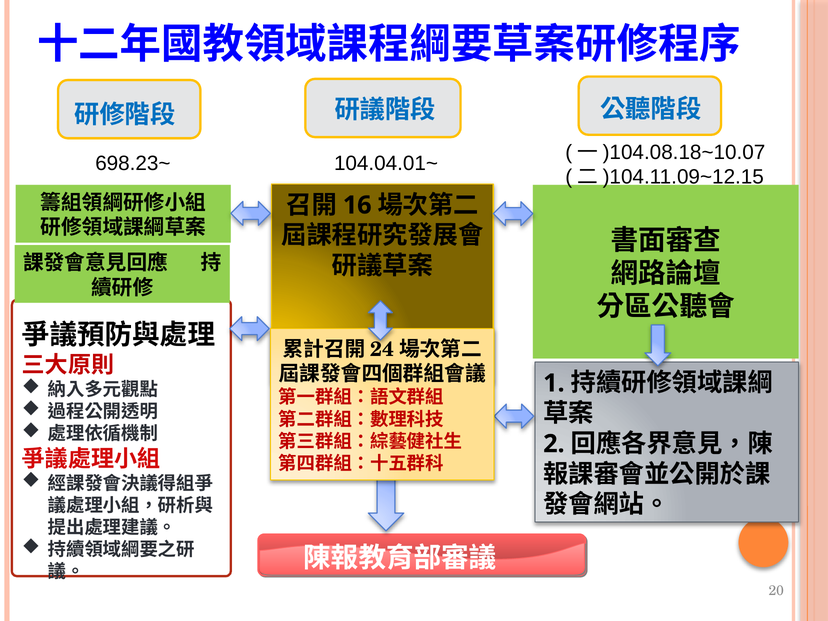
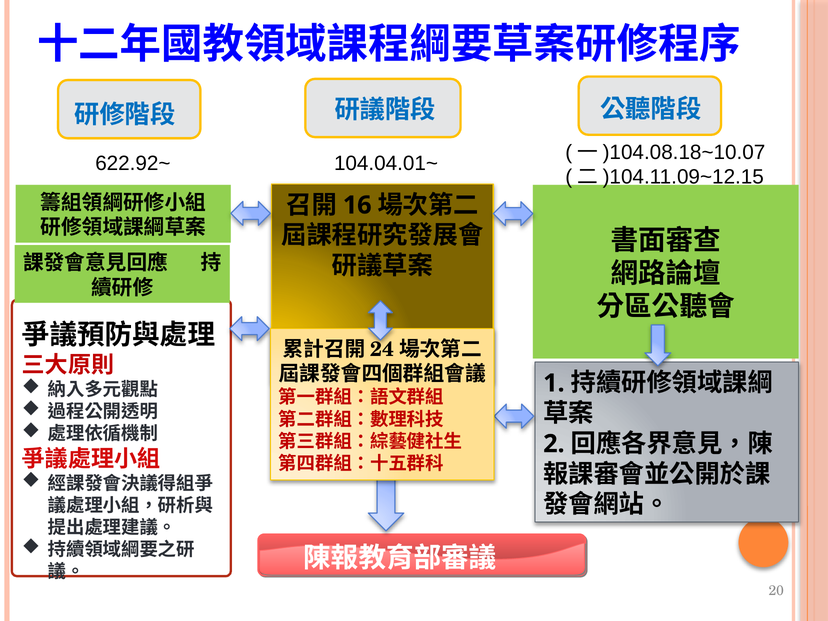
698.23~: 698.23~ -> 622.92~
